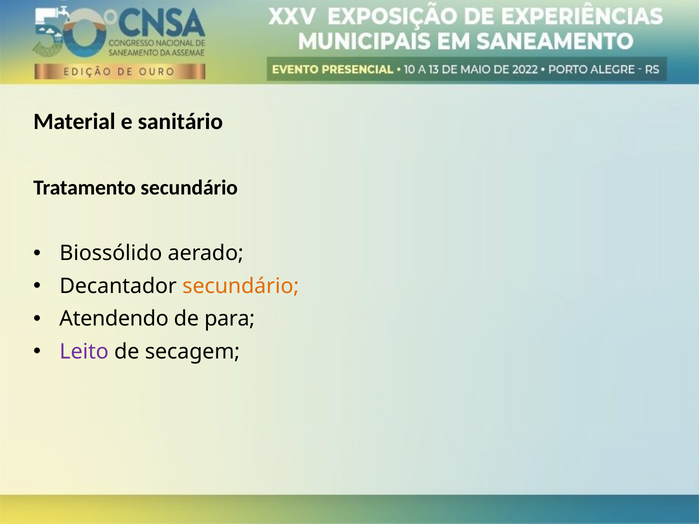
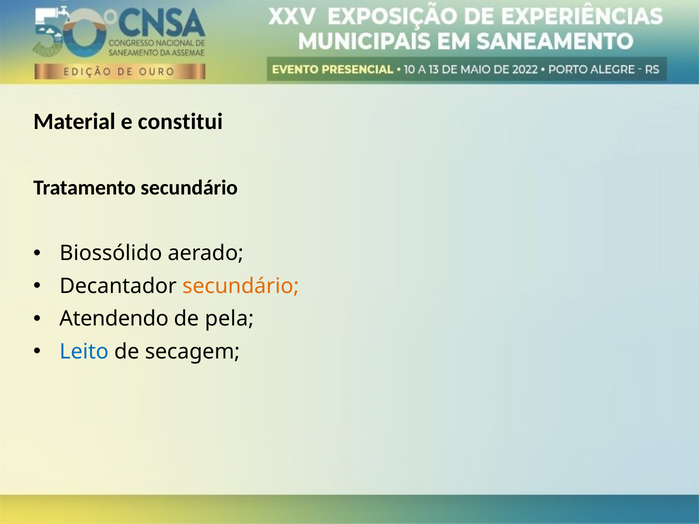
sanitário: sanitário -> constitui
para: para -> pela
Leito colour: purple -> blue
